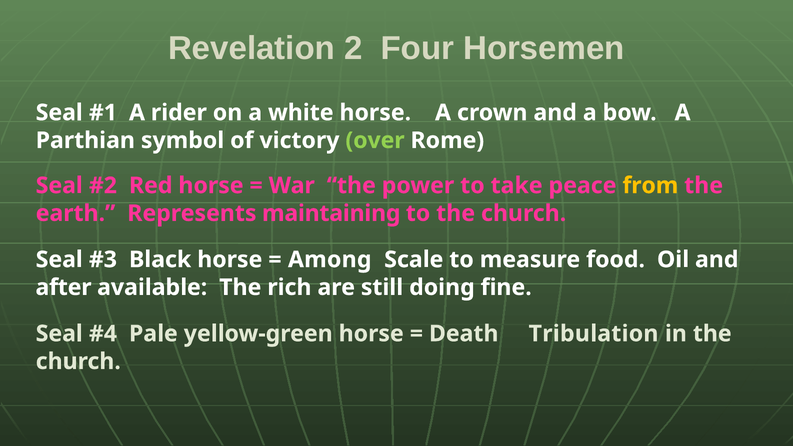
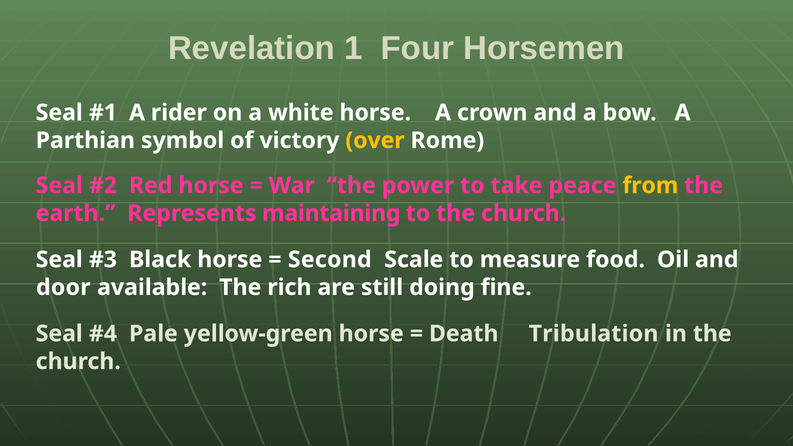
2: 2 -> 1
over colour: light green -> yellow
Among: Among -> Second
after: after -> door
